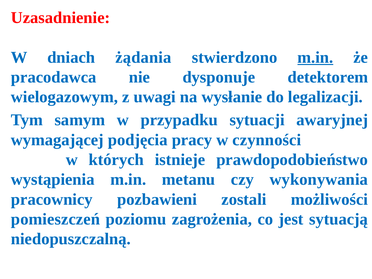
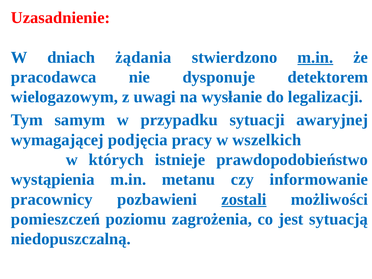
czynności: czynności -> wszelkich
wykonywania: wykonywania -> informowanie
zostali underline: none -> present
